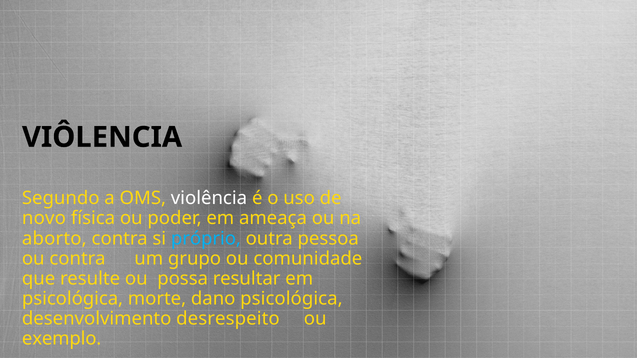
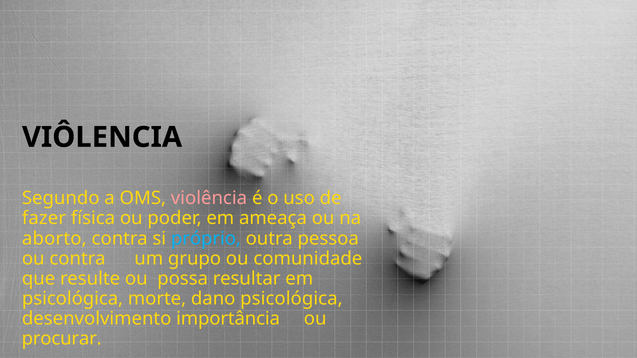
violência colour: white -> pink
novo: novo -> fazer
desrespeito: desrespeito -> importância
exemplo: exemplo -> procurar
